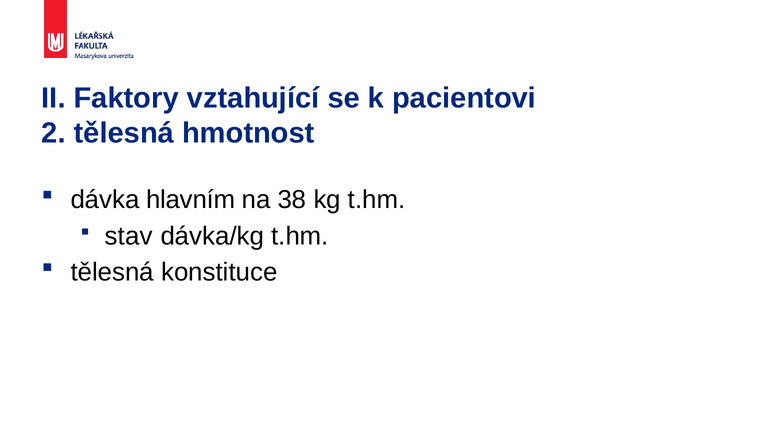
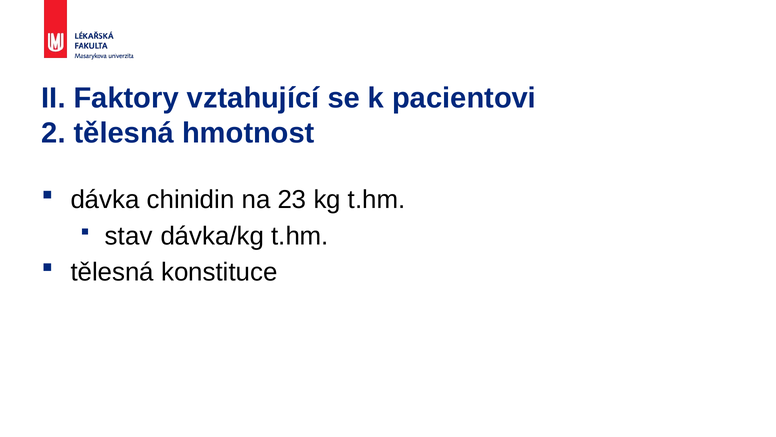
hlavním: hlavním -> chinidin
38: 38 -> 23
